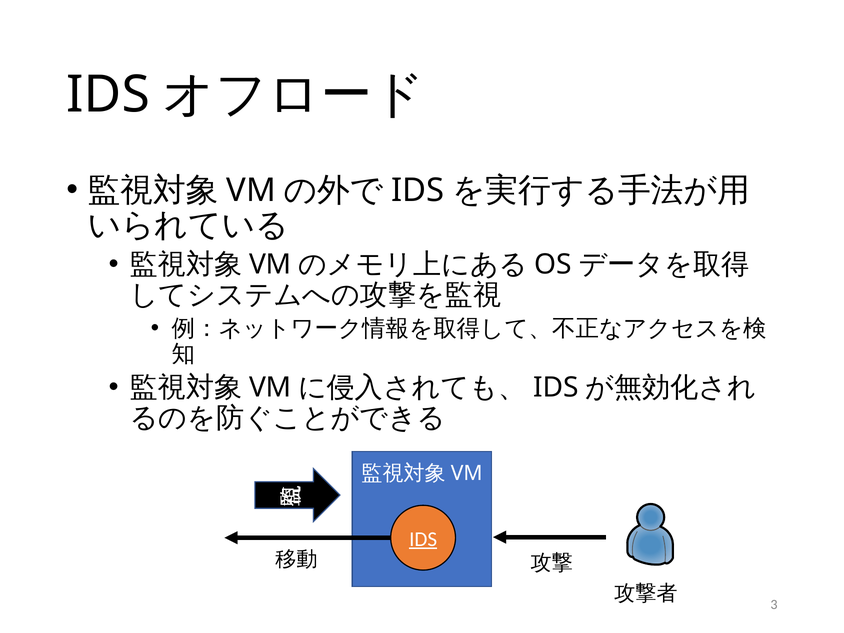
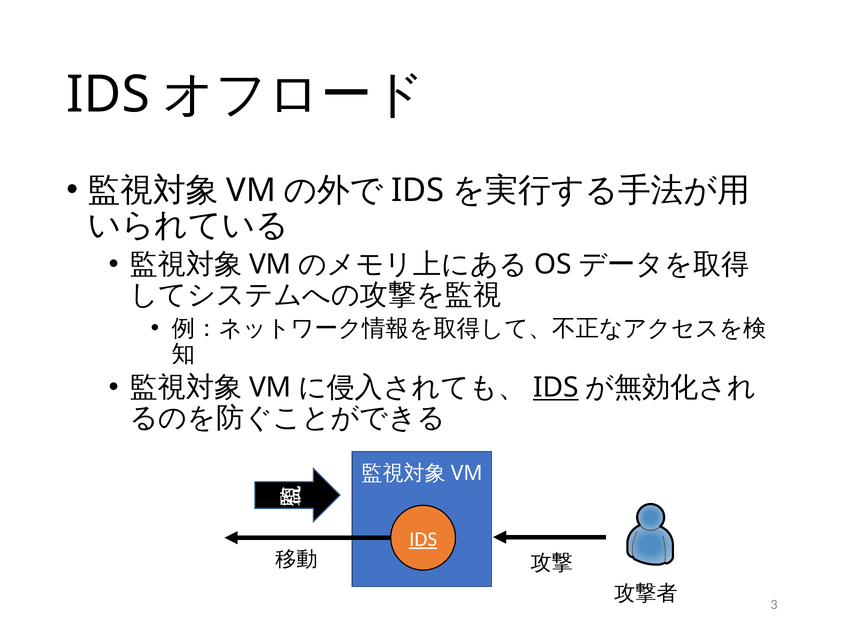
IDS at (556, 388) underline: none -> present
